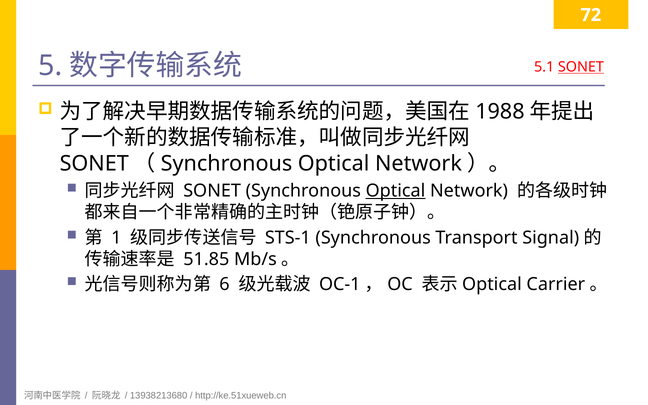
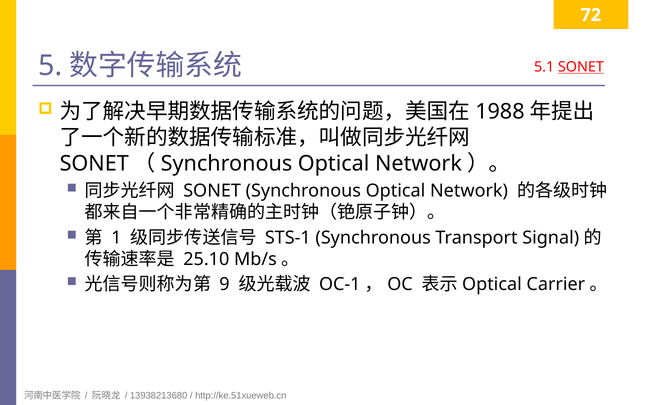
Optical at (396, 191) underline: present -> none
51.85: 51.85 -> 25.10
6: 6 -> 9
